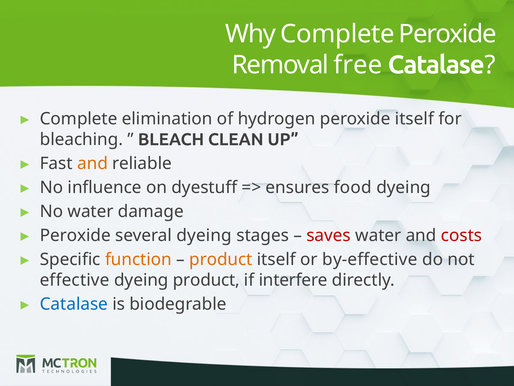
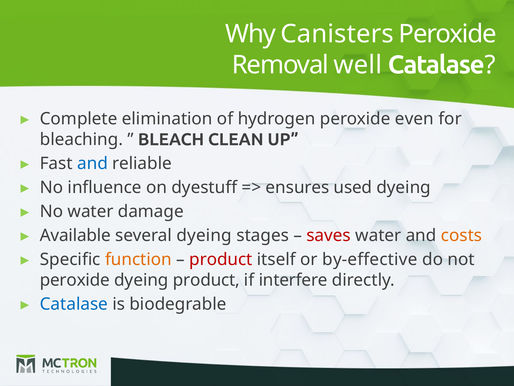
Why Complete: Complete -> Canisters
free: free -> well
peroxide itself: itself -> even
and at (93, 163) colour: orange -> blue
food: food -> used
Peroxide at (75, 235): Peroxide -> Available
costs colour: red -> orange
product at (221, 259) colour: orange -> red
effective at (75, 280): effective -> peroxide
